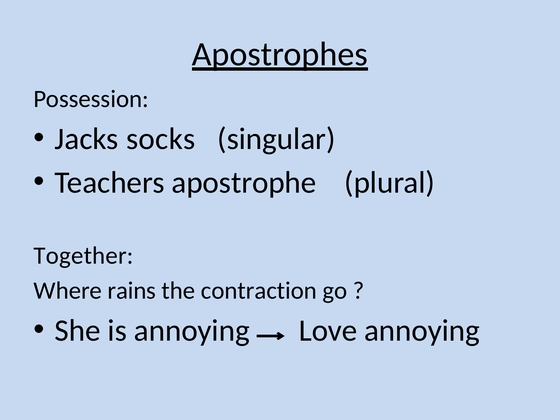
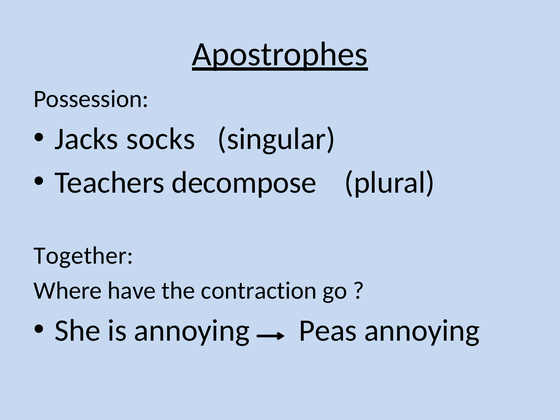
apostrophe: apostrophe -> decompose
rains: rains -> have
Love: Love -> Peas
